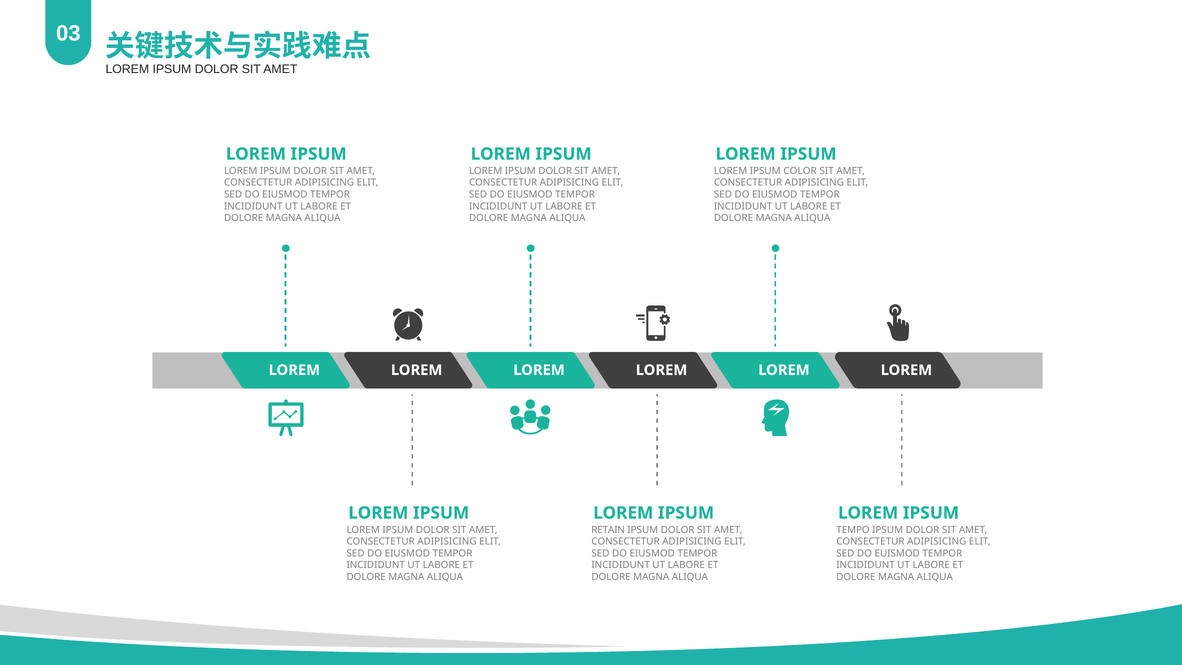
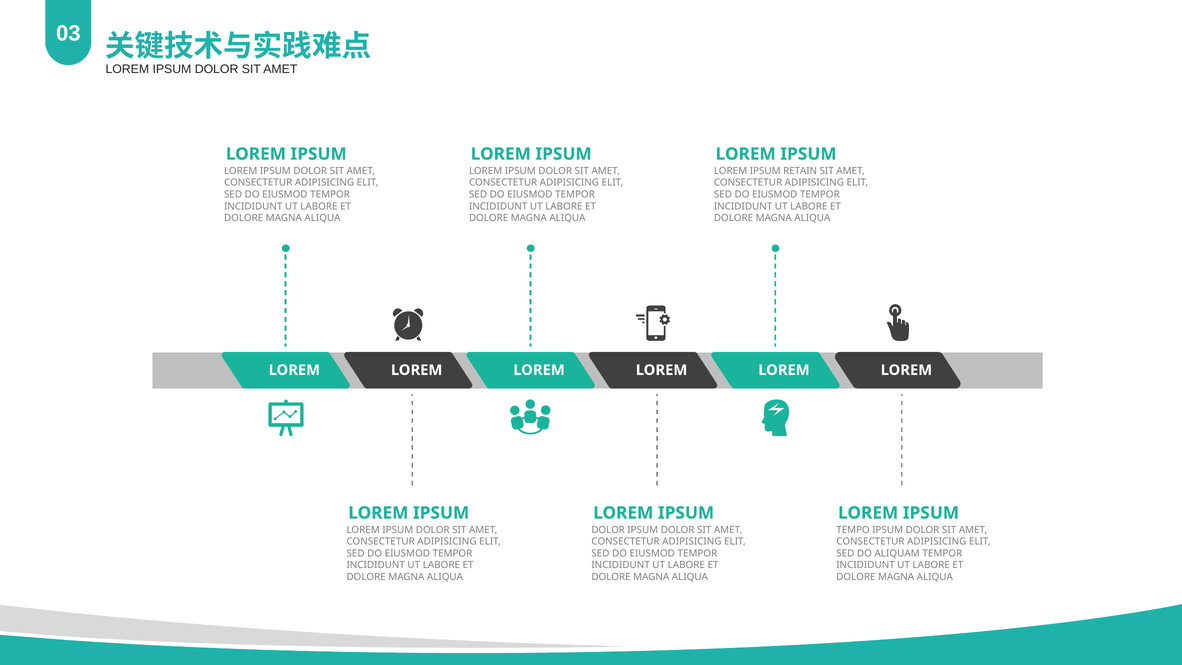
COLOR: COLOR -> RETAIN
RETAIN at (608, 530): RETAIN -> DOLOR
EUISMOD: EUISMOD -> ALIQUAM
